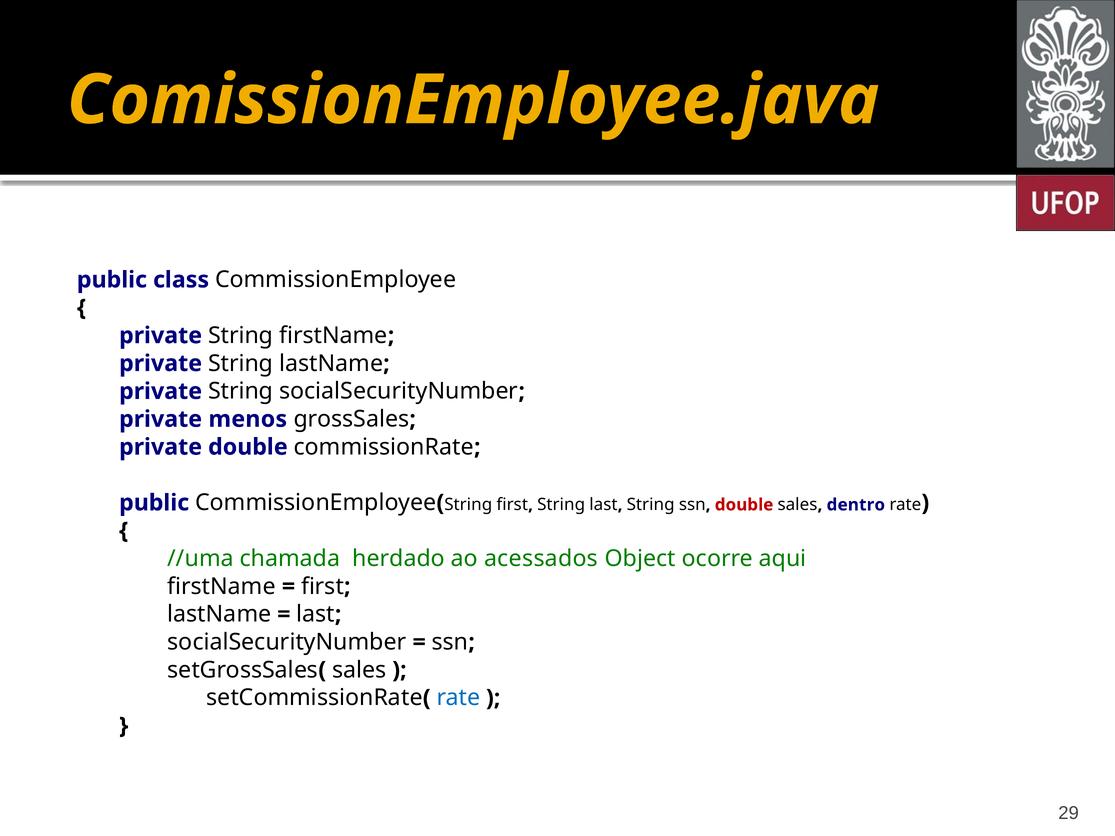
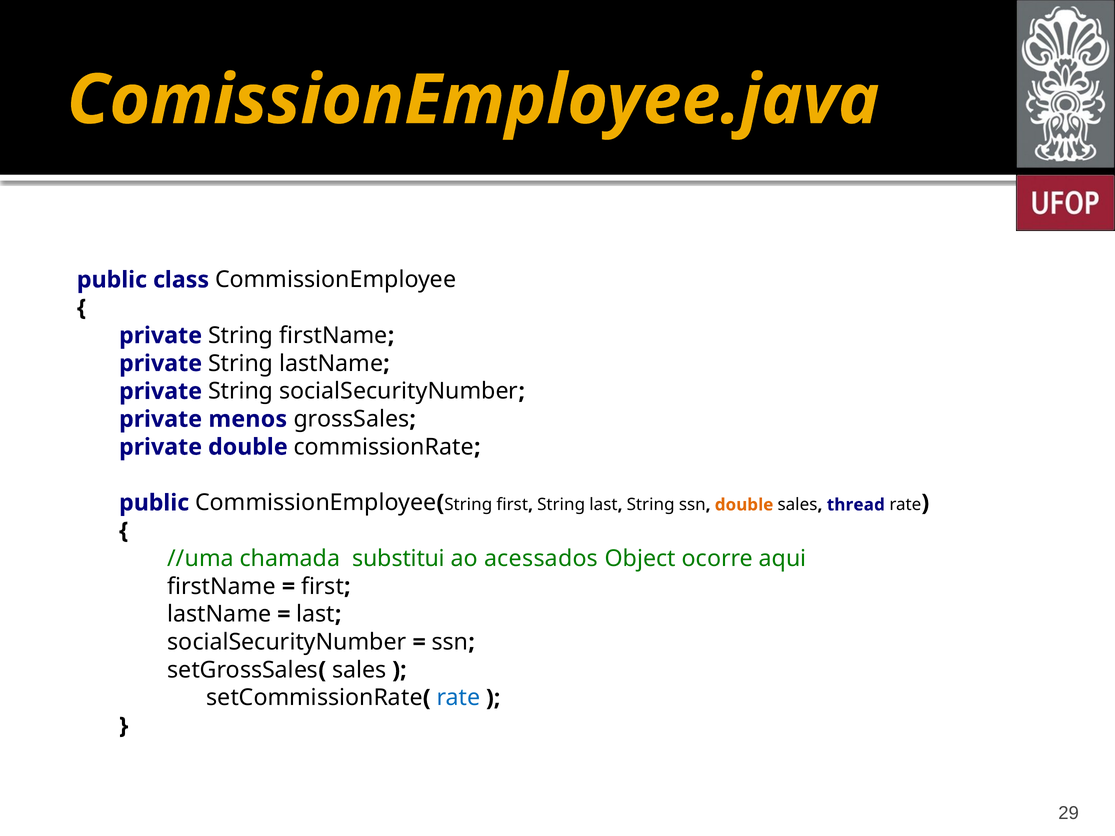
double at (744, 505) colour: red -> orange
dentro: dentro -> thread
herdado: herdado -> substitui
